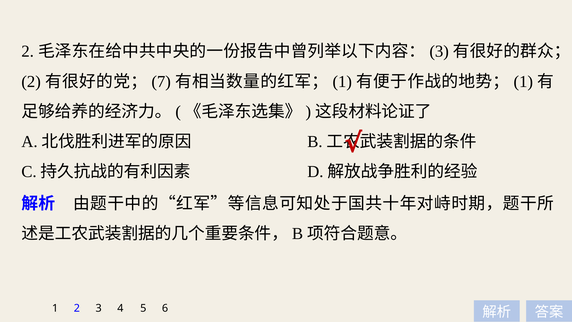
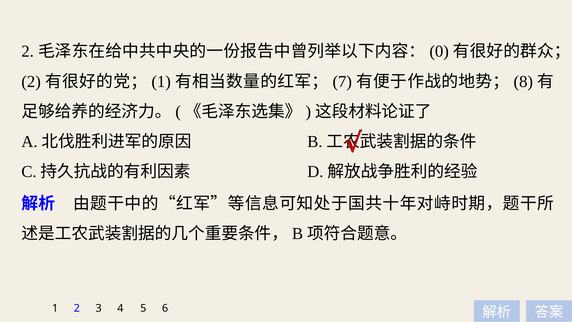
3 at (439, 51): 3 -> 0
7 at (161, 81): 7 -> 1
1 at (342, 81): 1 -> 7
1 at (523, 81): 1 -> 8
